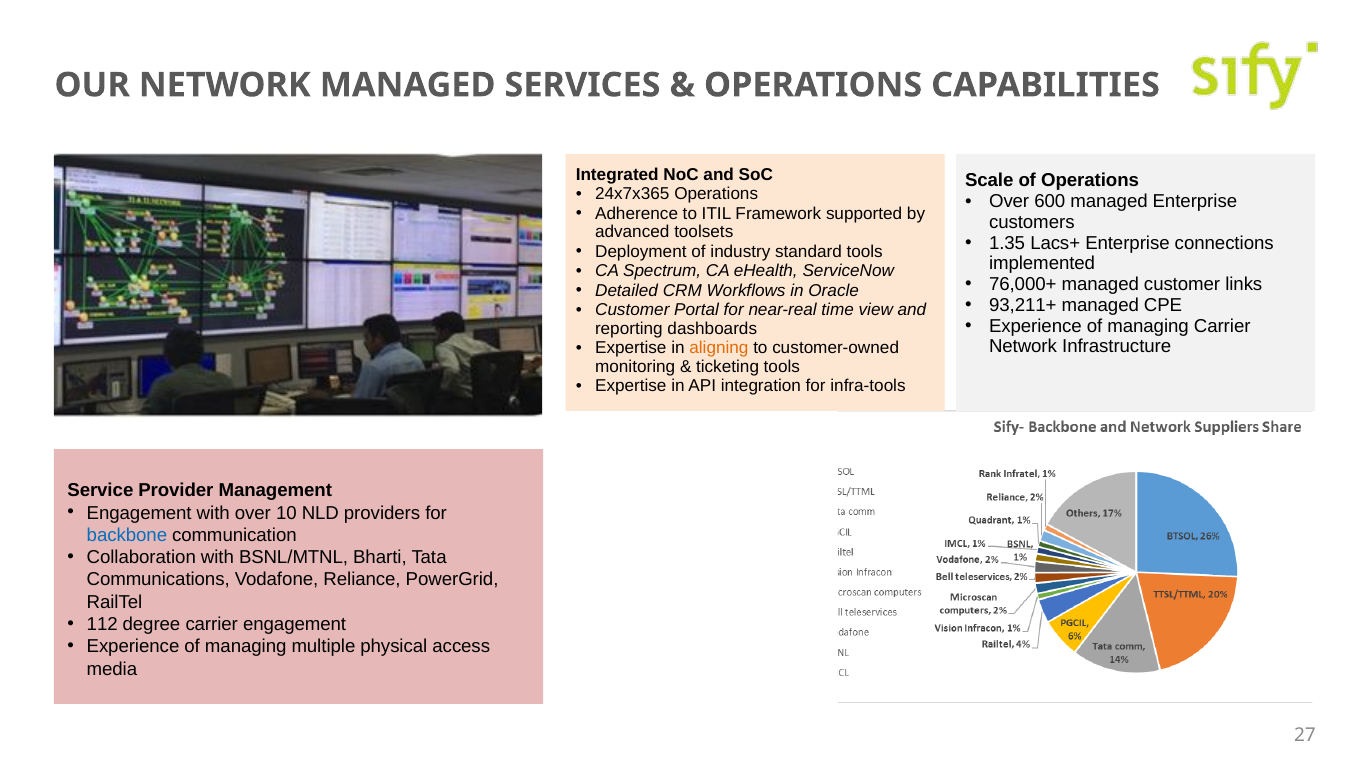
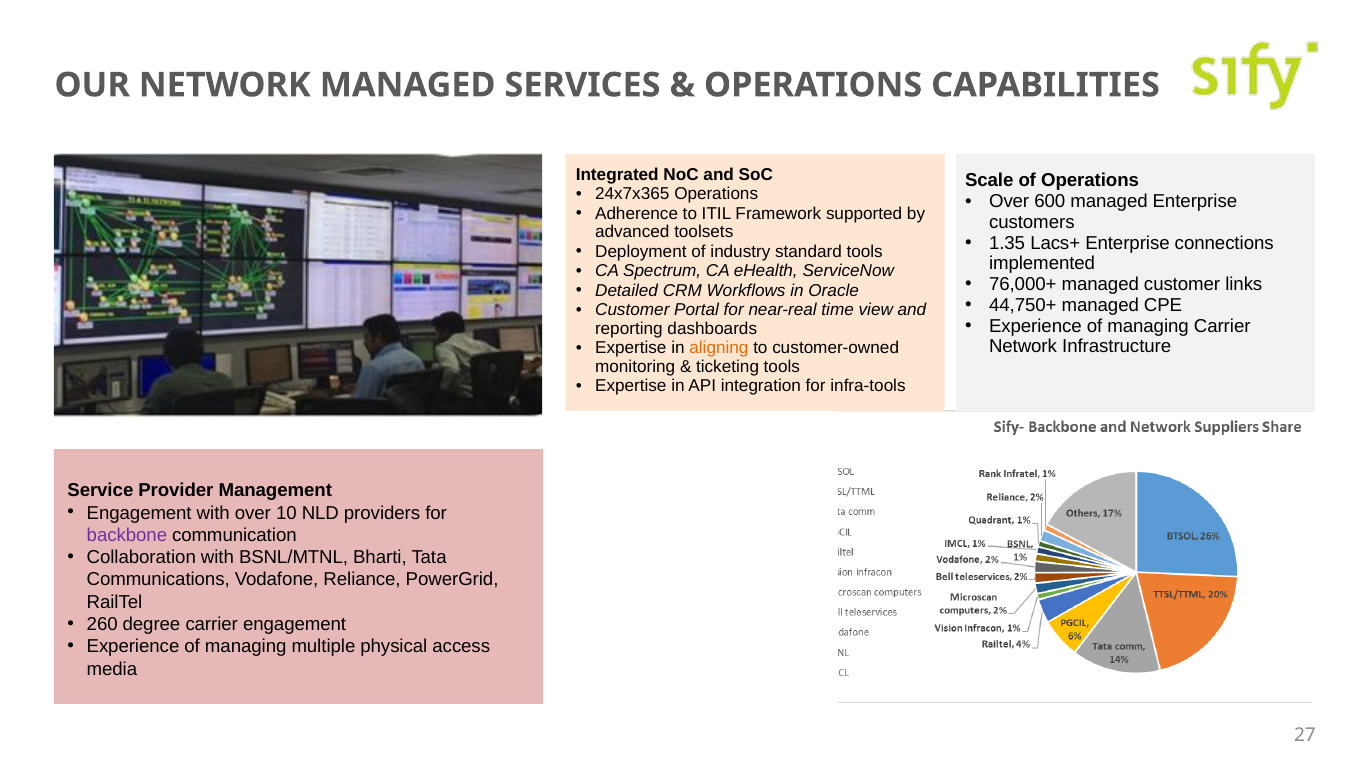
93,211+: 93,211+ -> 44,750+
backbone colour: blue -> purple
112: 112 -> 260
